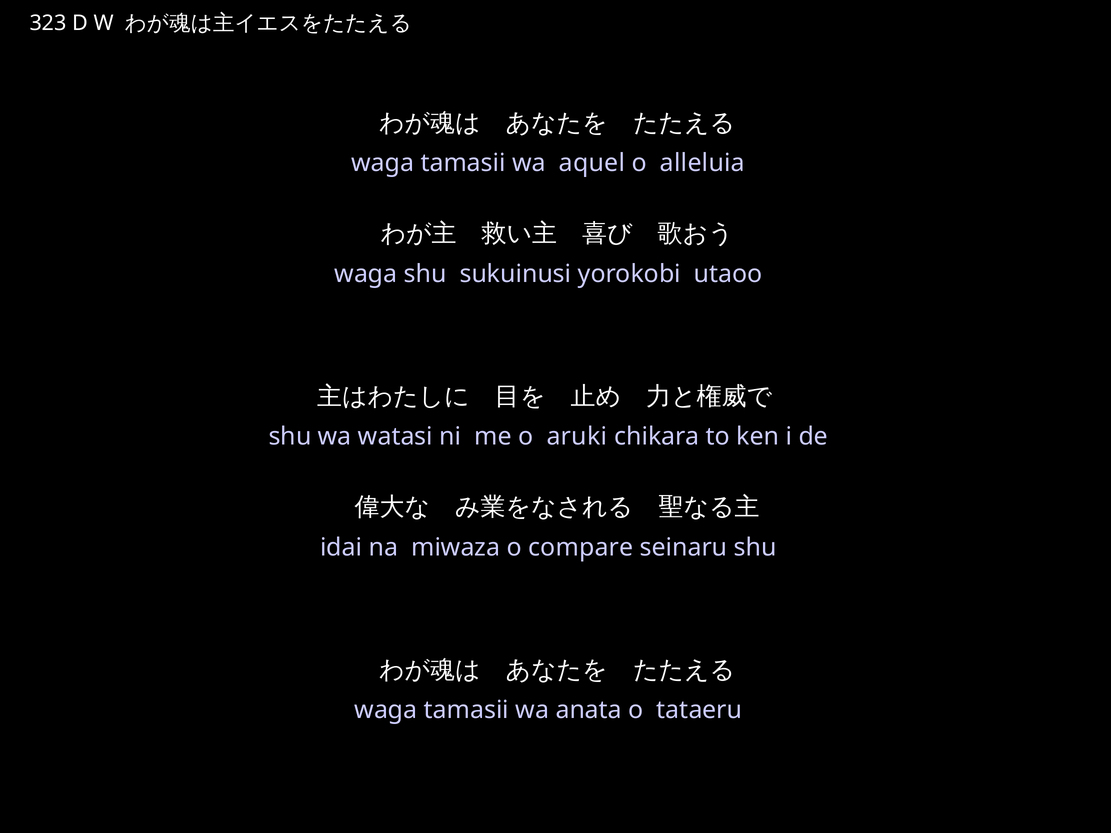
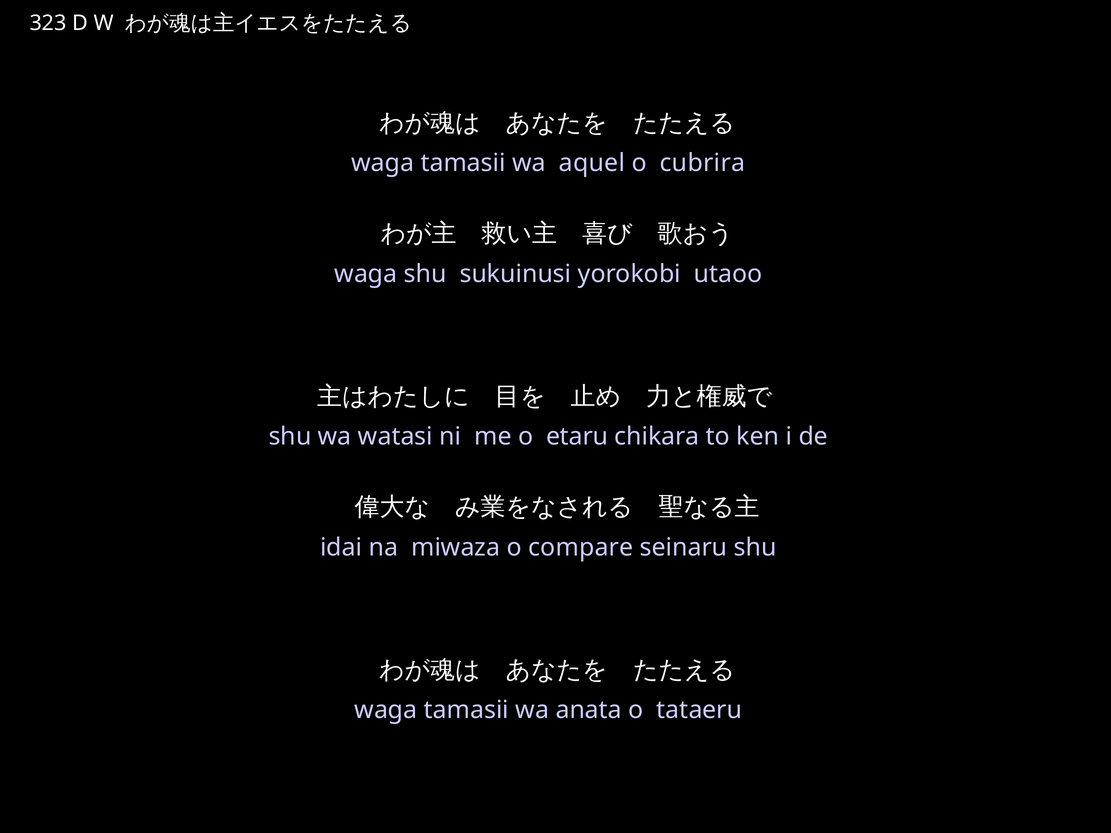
alleluia: alleluia -> cubrira
aruki: aruki -> etaru
